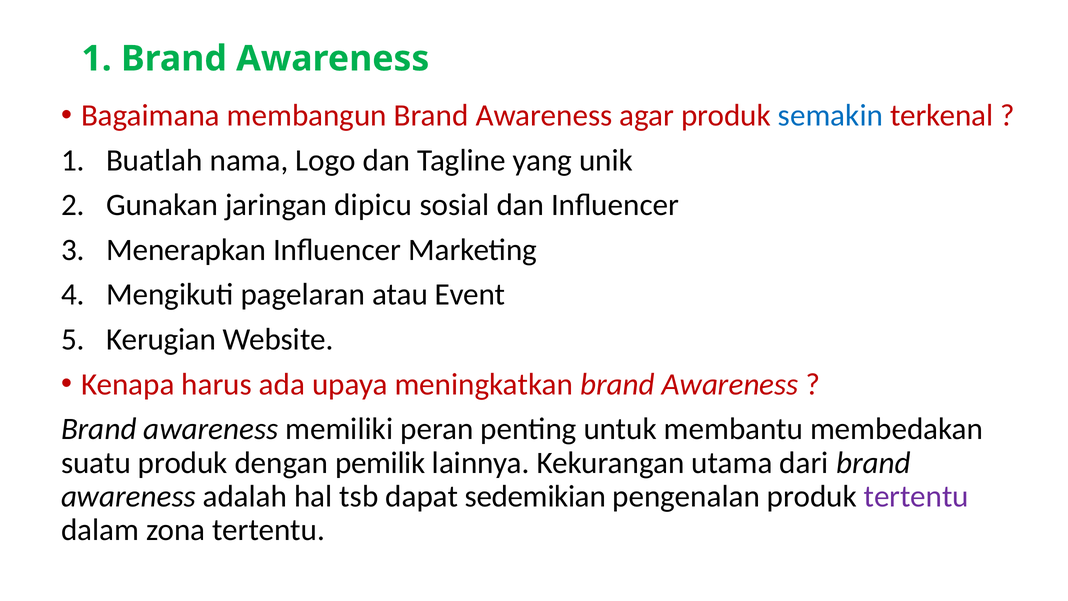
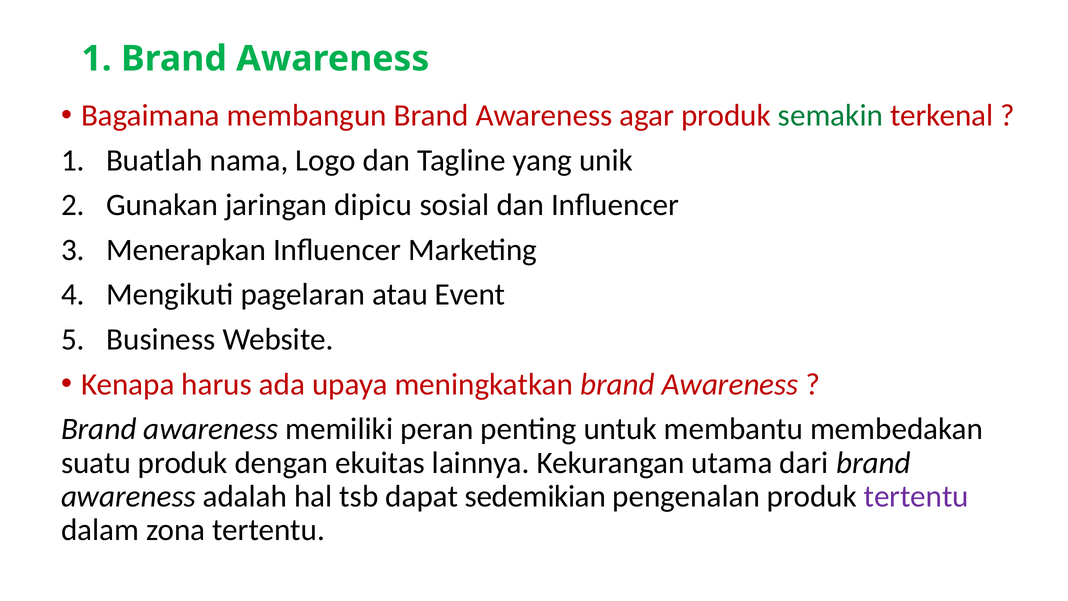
semakin colour: blue -> green
Kerugian: Kerugian -> Business
pemilik: pemilik -> ekuitas
